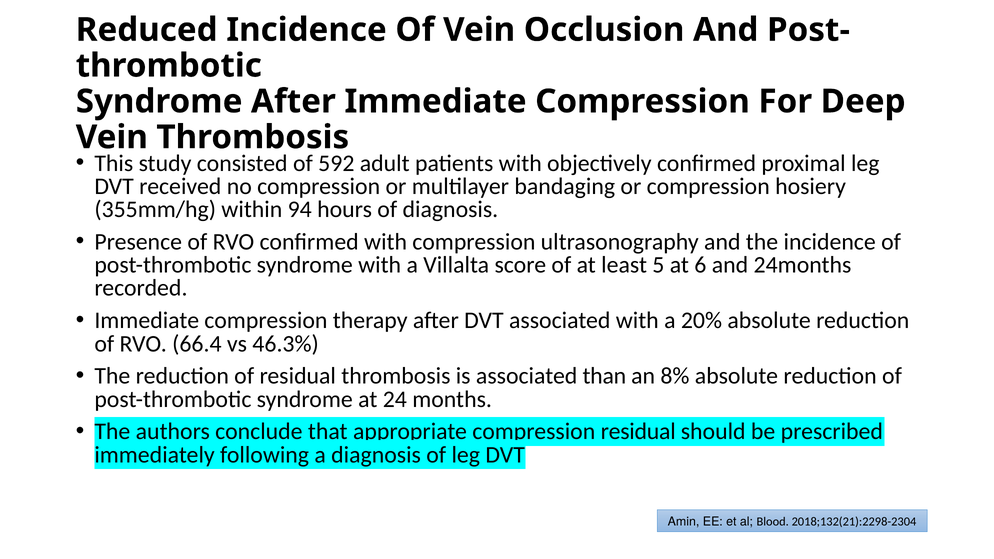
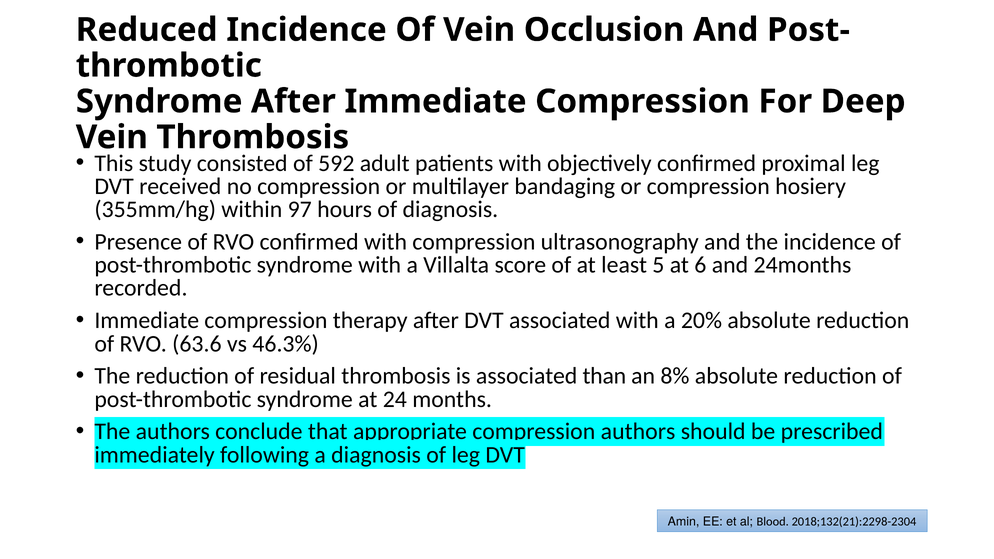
94: 94 -> 97
66.4: 66.4 -> 63.6
residual at (638, 432): residual -> authors
